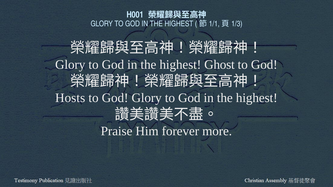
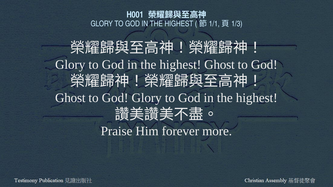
Hosts at (70, 98): Hosts -> Ghost
